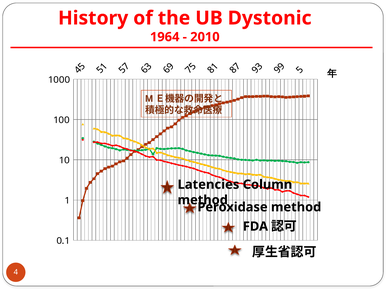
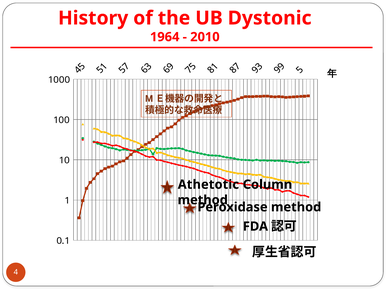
Latencies: Latencies -> Athetotic
